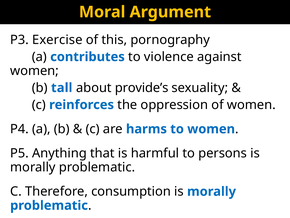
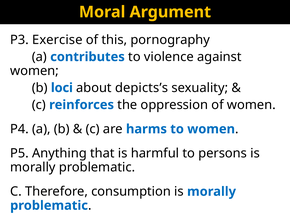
tall: tall -> loci
provide’s: provide’s -> depicts’s
